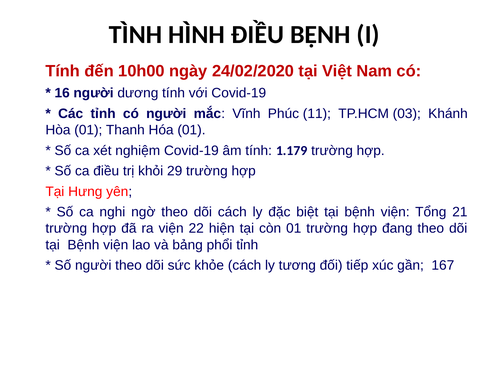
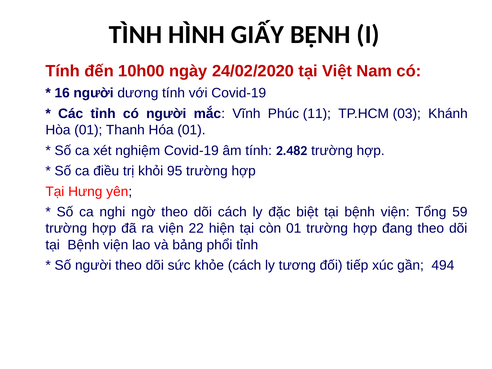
HÌNH ĐIỀU: ĐIỀU -> GIẤY
1.179: 1.179 -> 2.482
29: 29 -> 95
21: 21 -> 59
167: 167 -> 494
